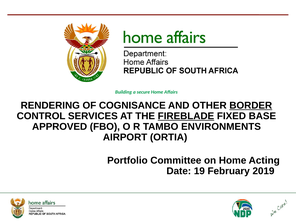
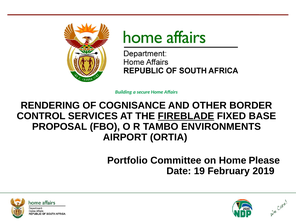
BORDER underline: present -> none
APPROVED: APPROVED -> PROPOSAL
Acting: Acting -> Please
